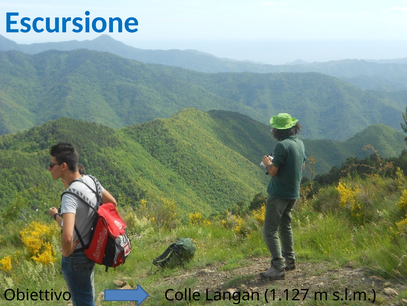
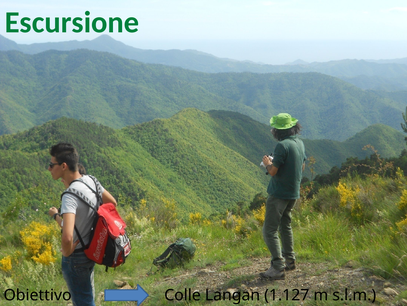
Escursione colour: blue -> green
